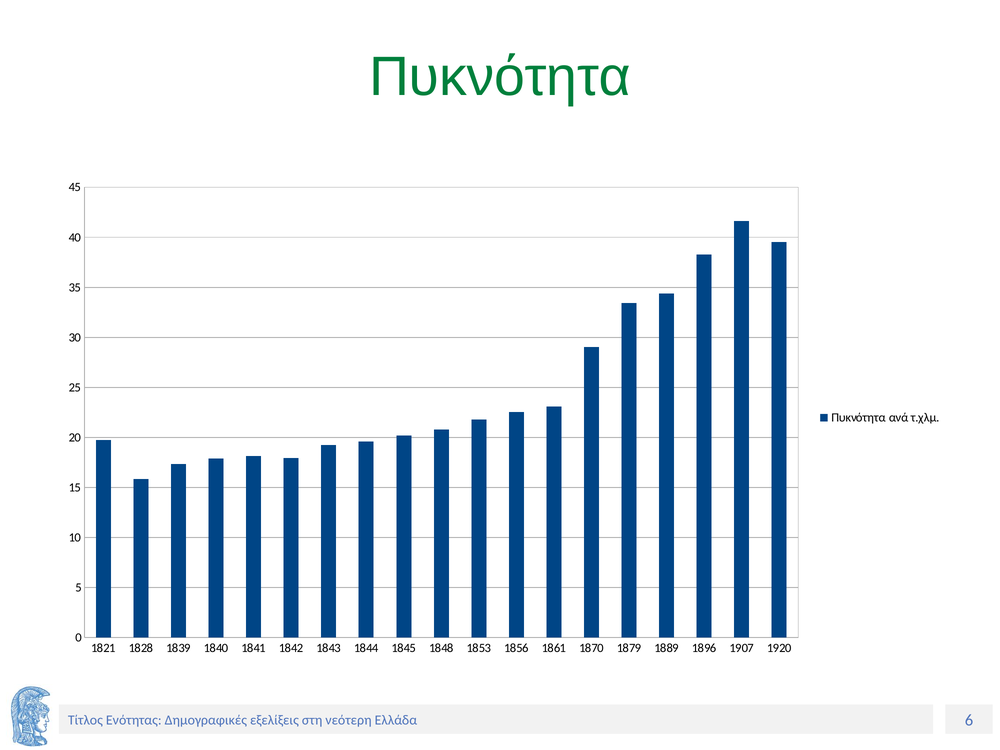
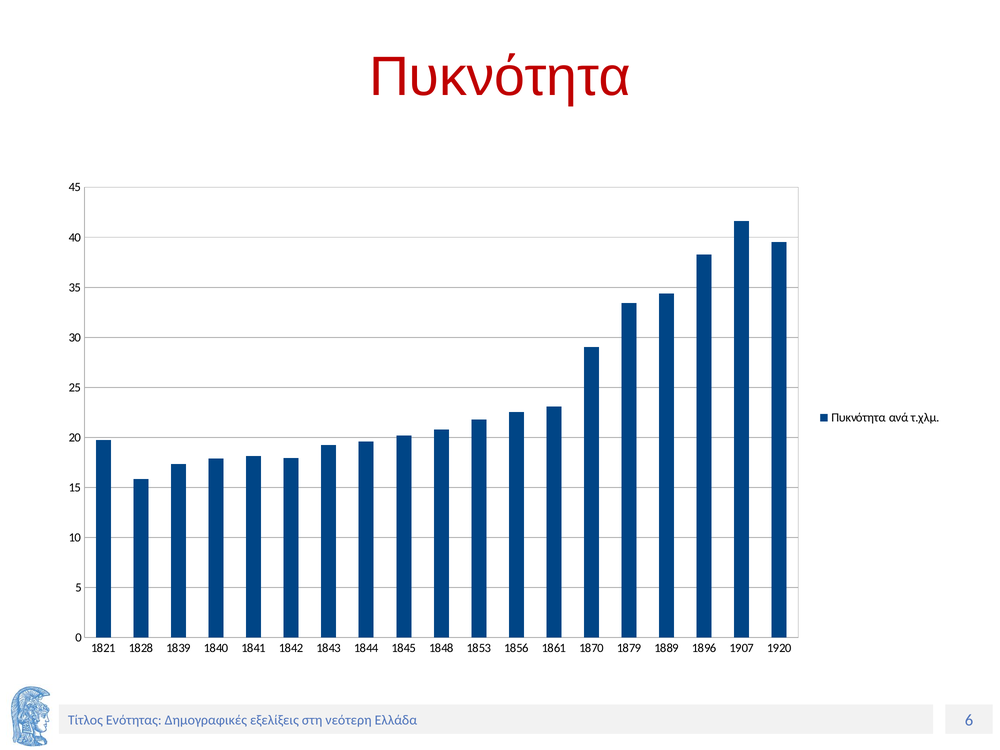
Πυκνότητα at (500, 77) colour: green -> red
